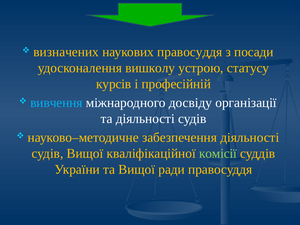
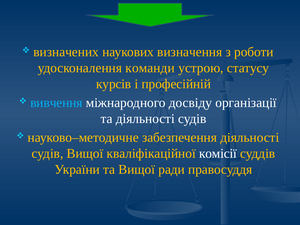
наукових правосуддя: правосуддя -> визначення
посади: посади -> роботи
вишколу: вишколу -> команди
комісії colour: light green -> white
